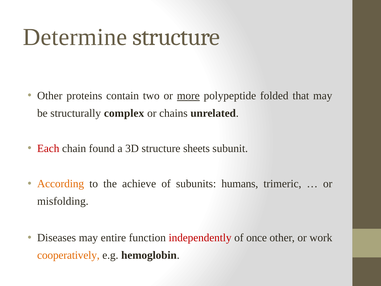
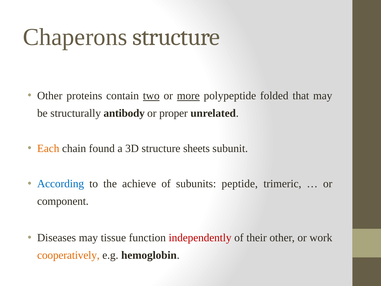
Determine: Determine -> Chaperons
two underline: none -> present
complex: complex -> antibody
chains: chains -> proper
Each colour: red -> orange
According colour: orange -> blue
humans: humans -> peptide
misfolding: misfolding -> component
entire: entire -> tissue
once: once -> their
